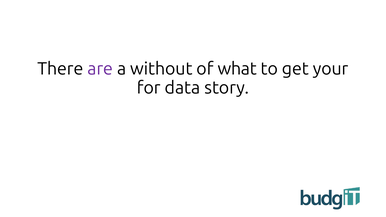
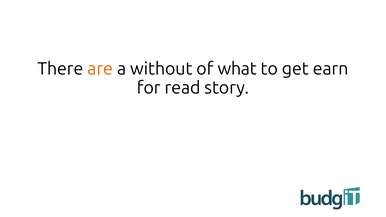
are colour: purple -> orange
your: your -> earn
data: data -> read
